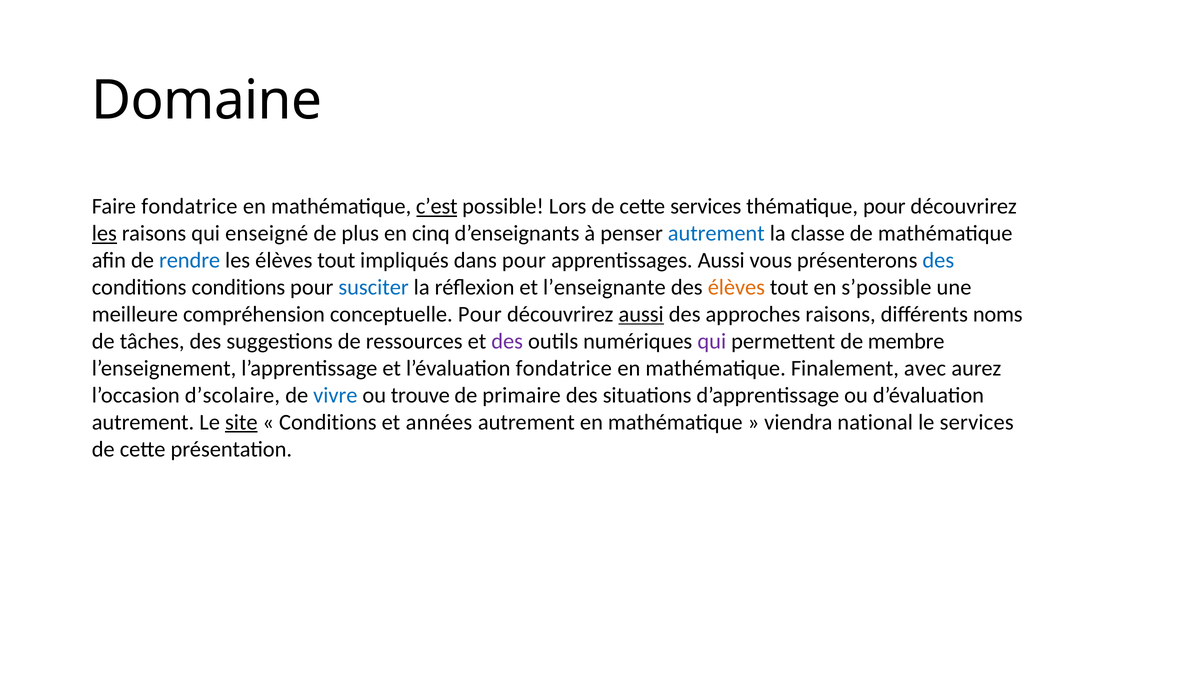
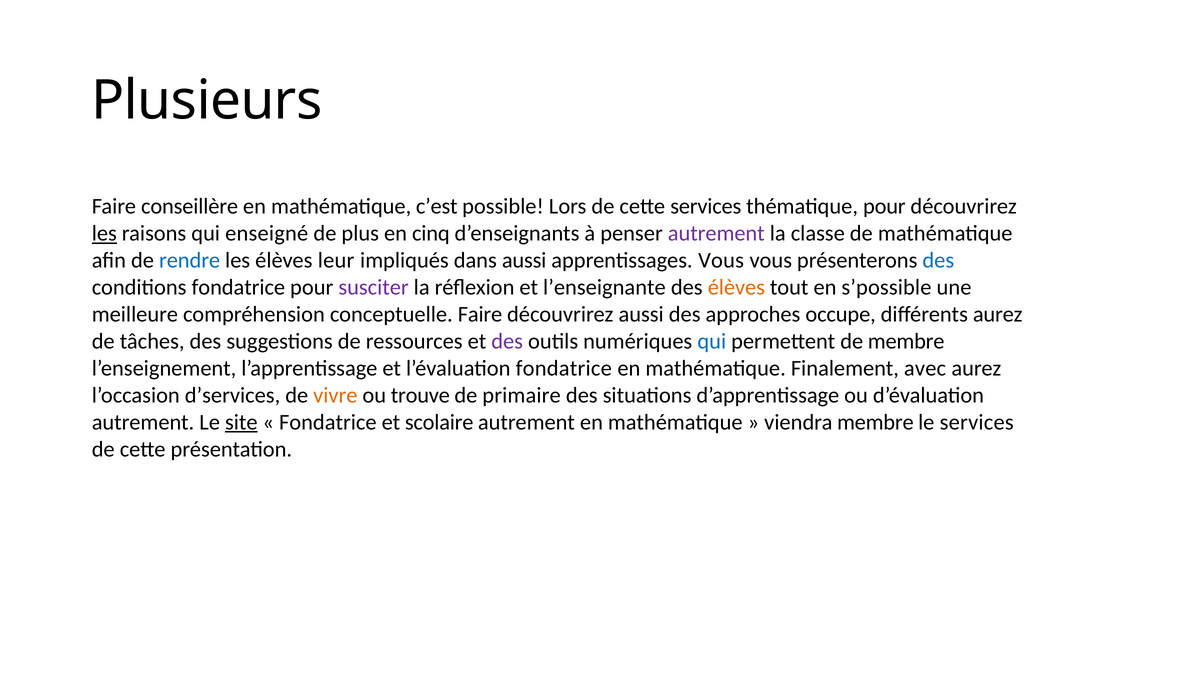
Domaine: Domaine -> Plusieurs
Faire fondatrice: fondatrice -> conseillère
c’est underline: present -> none
autrement at (716, 233) colour: blue -> purple
les élèves tout: tout -> leur
dans pour: pour -> aussi
apprentissages Aussi: Aussi -> Vous
conditions conditions: conditions -> fondatrice
susciter colour: blue -> purple
conceptuelle Pour: Pour -> Faire
aussi at (641, 314) underline: present -> none
approches raisons: raisons -> occupe
différents noms: noms -> aurez
qui at (712, 341) colour: purple -> blue
d’scolaire: d’scolaire -> d’services
vivre colour: blue -> orange
Conditions at (328, 422): Conditions -> Fondatrice
années: années -> scolaire
viendra national: national -> membre
